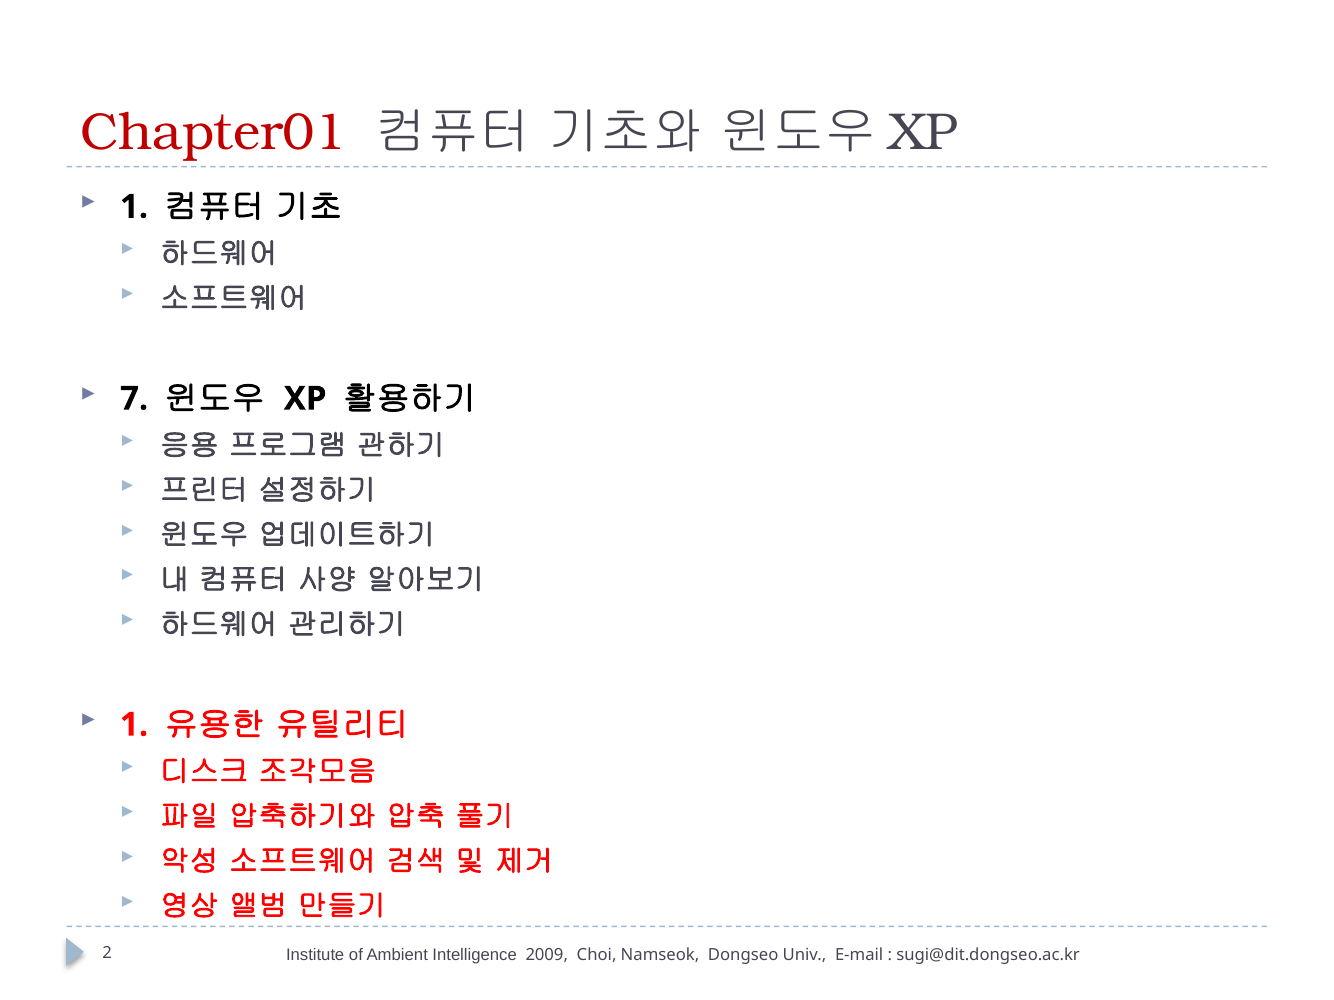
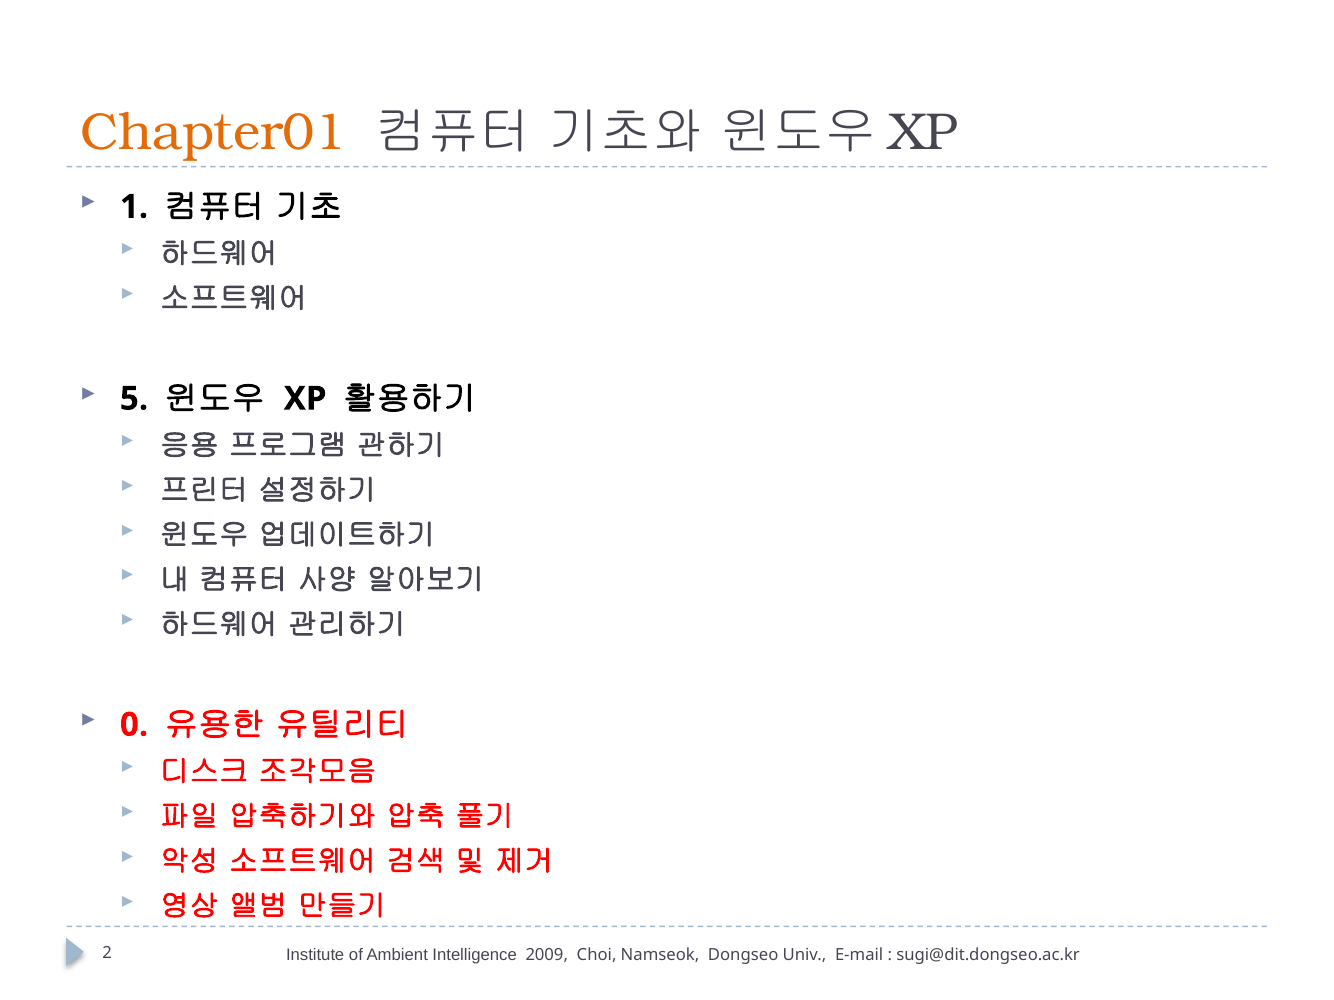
Chapter01 colour: red -> orange
7: 7 -> 5
1 at (134, 725): 1 -> 0
